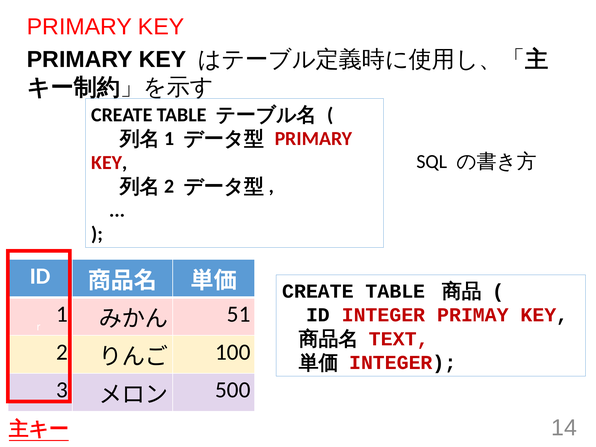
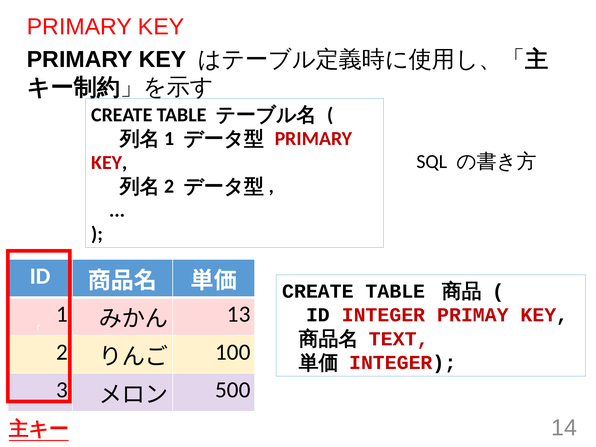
51: 51 -> 13
